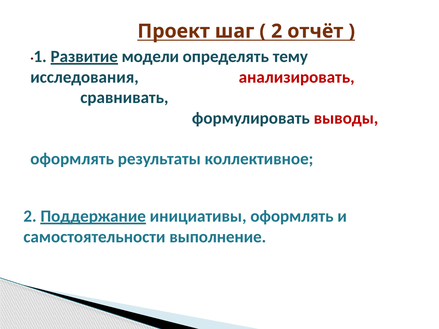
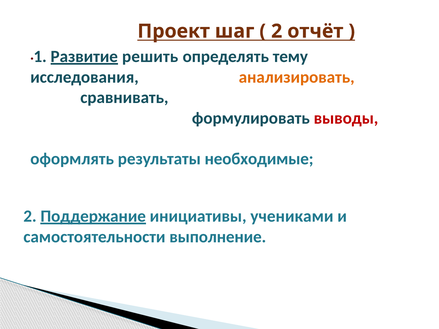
модели: модели -> решить
анализировать colour: red -> orange
коллективное: коллективное -> необходимые
инициативы оформлять: оформлять -> учениками
